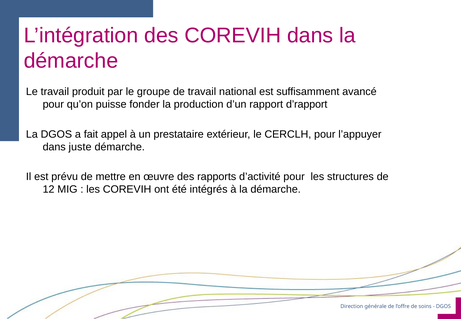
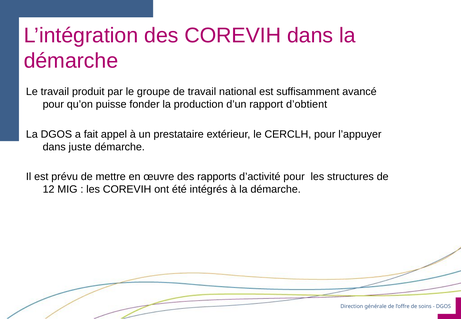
d’rapport: d’rapport -> d’obtient
